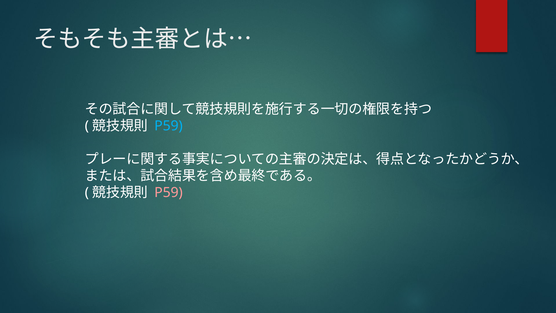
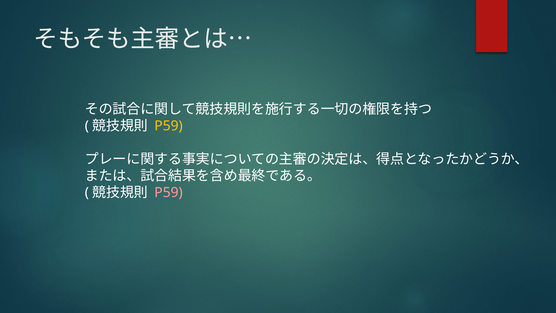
P59 at (169, 126) colour: light blue -> yellow
